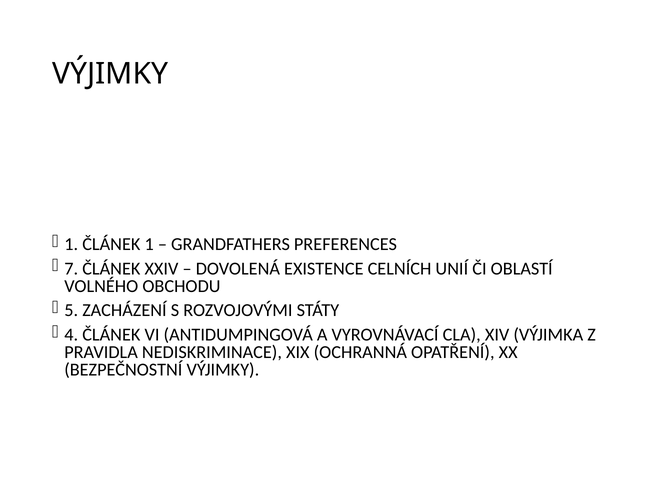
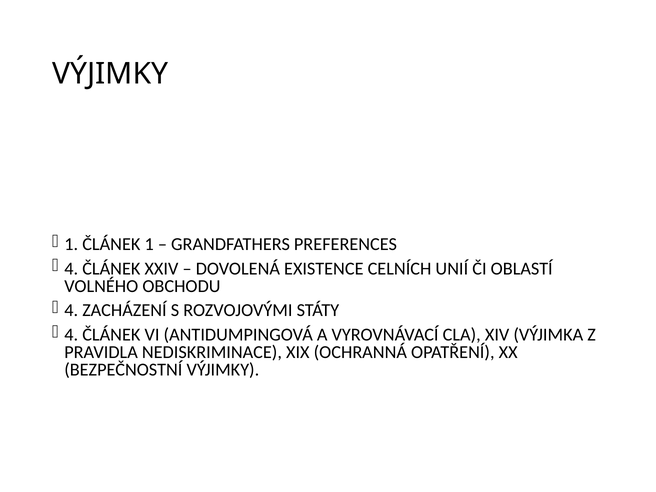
7 at (71, 269): 7 -> 4
5 at (71, 310): 5 -> 4
